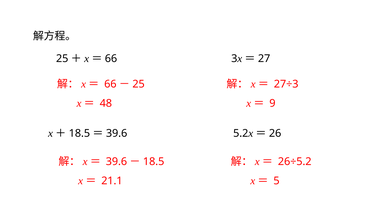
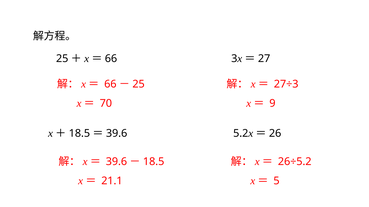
48: 48 -> 70
